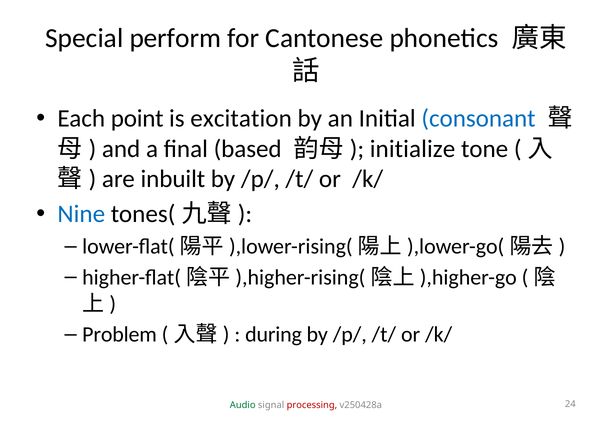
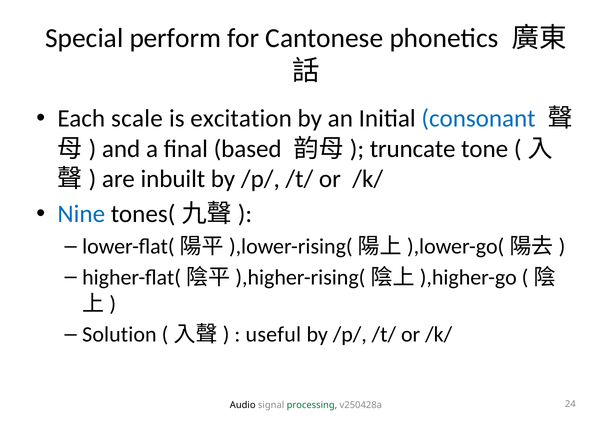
point: point -> scale
initialize: initialize -> truncate
Problem: Problem -> Solution
during: during -> useful
Audio colour: green -> black
processing colour: red -> green
